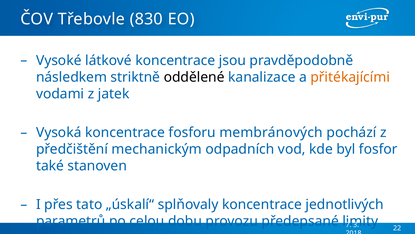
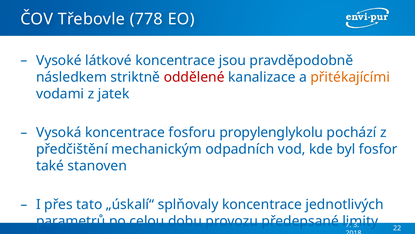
830: 830 -> 778
oddělené colour: black -> red
membránových: membránových -> propylenglykolu
